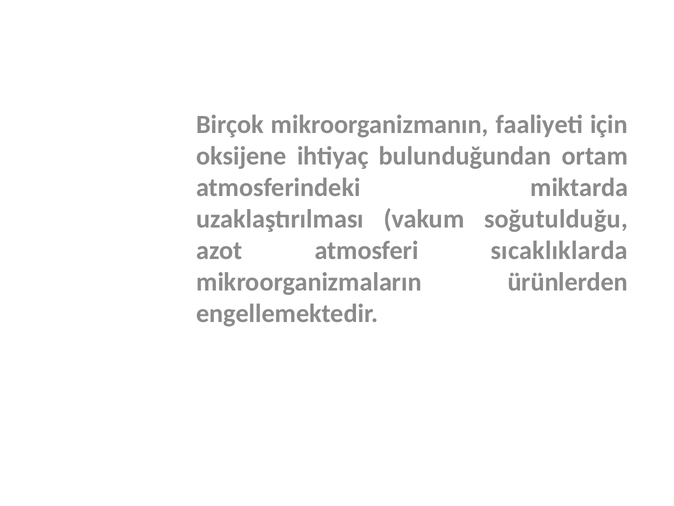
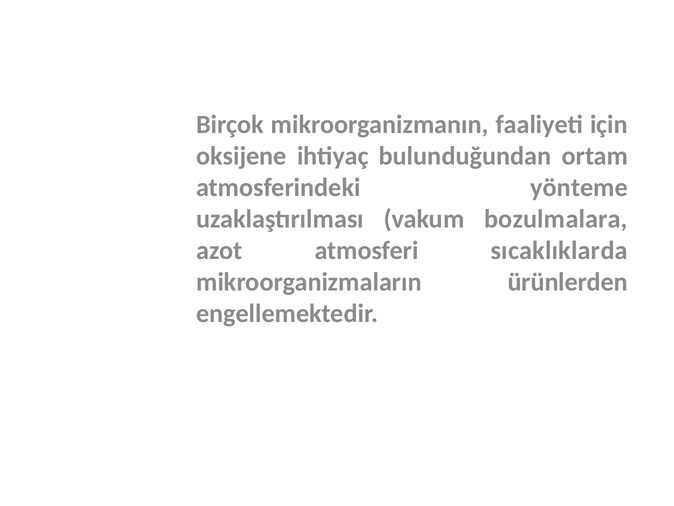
miktarda: miktarda -> yönteme
soğutulduğu: soğutulduğu -> bozulmalara
